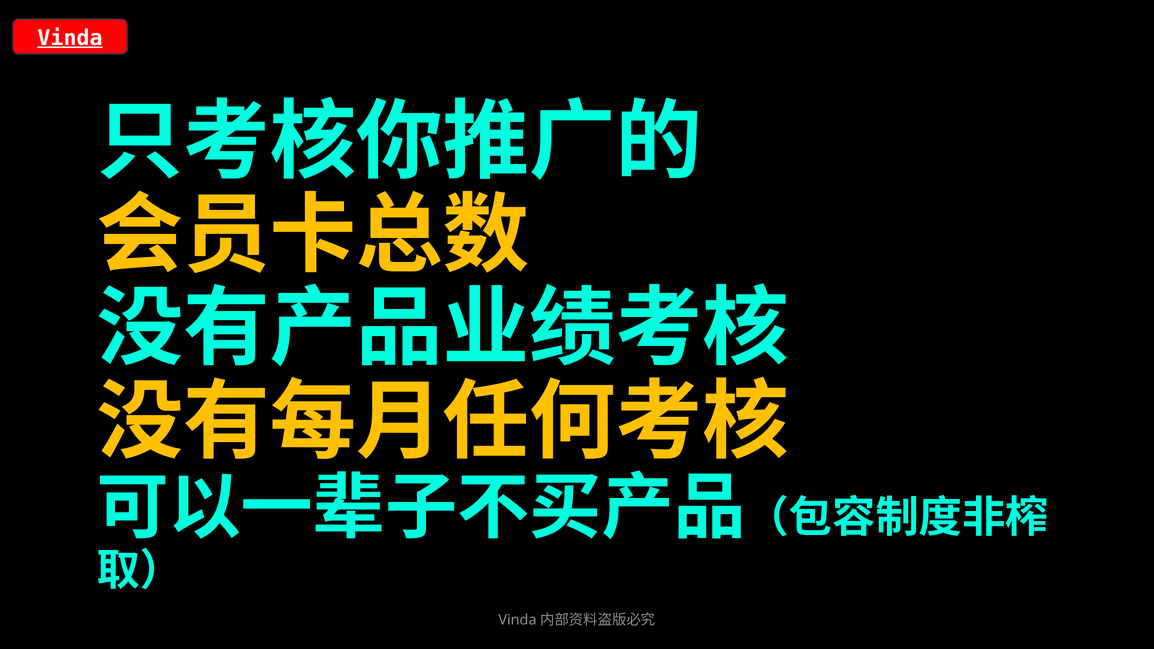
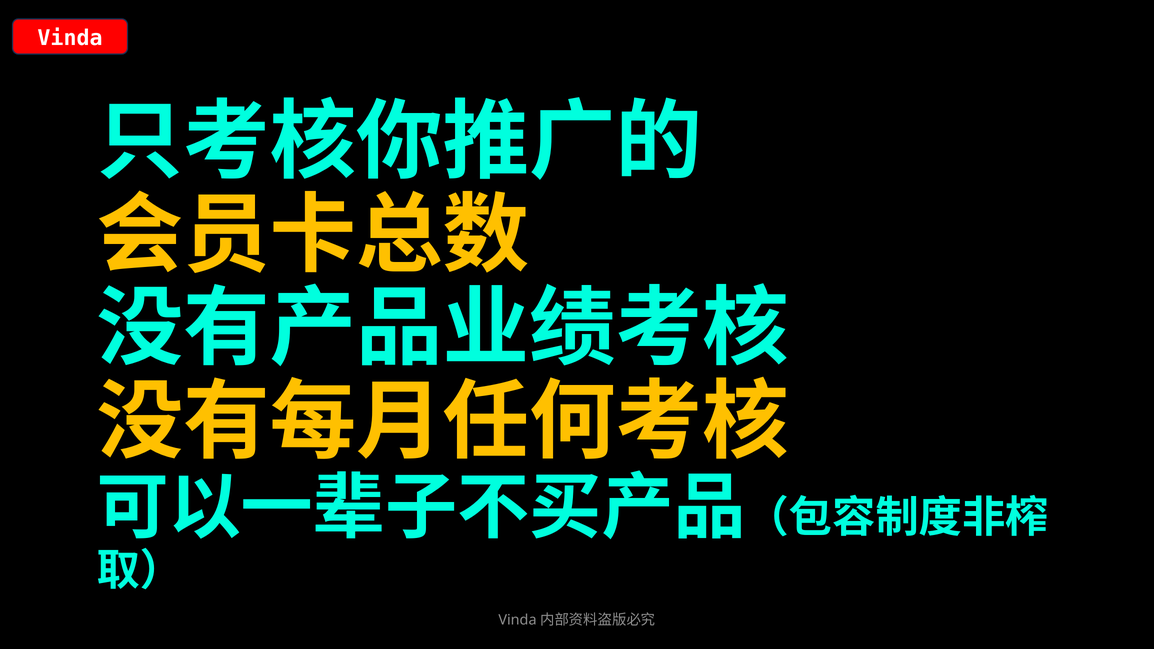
Vinda underline: present -> none
